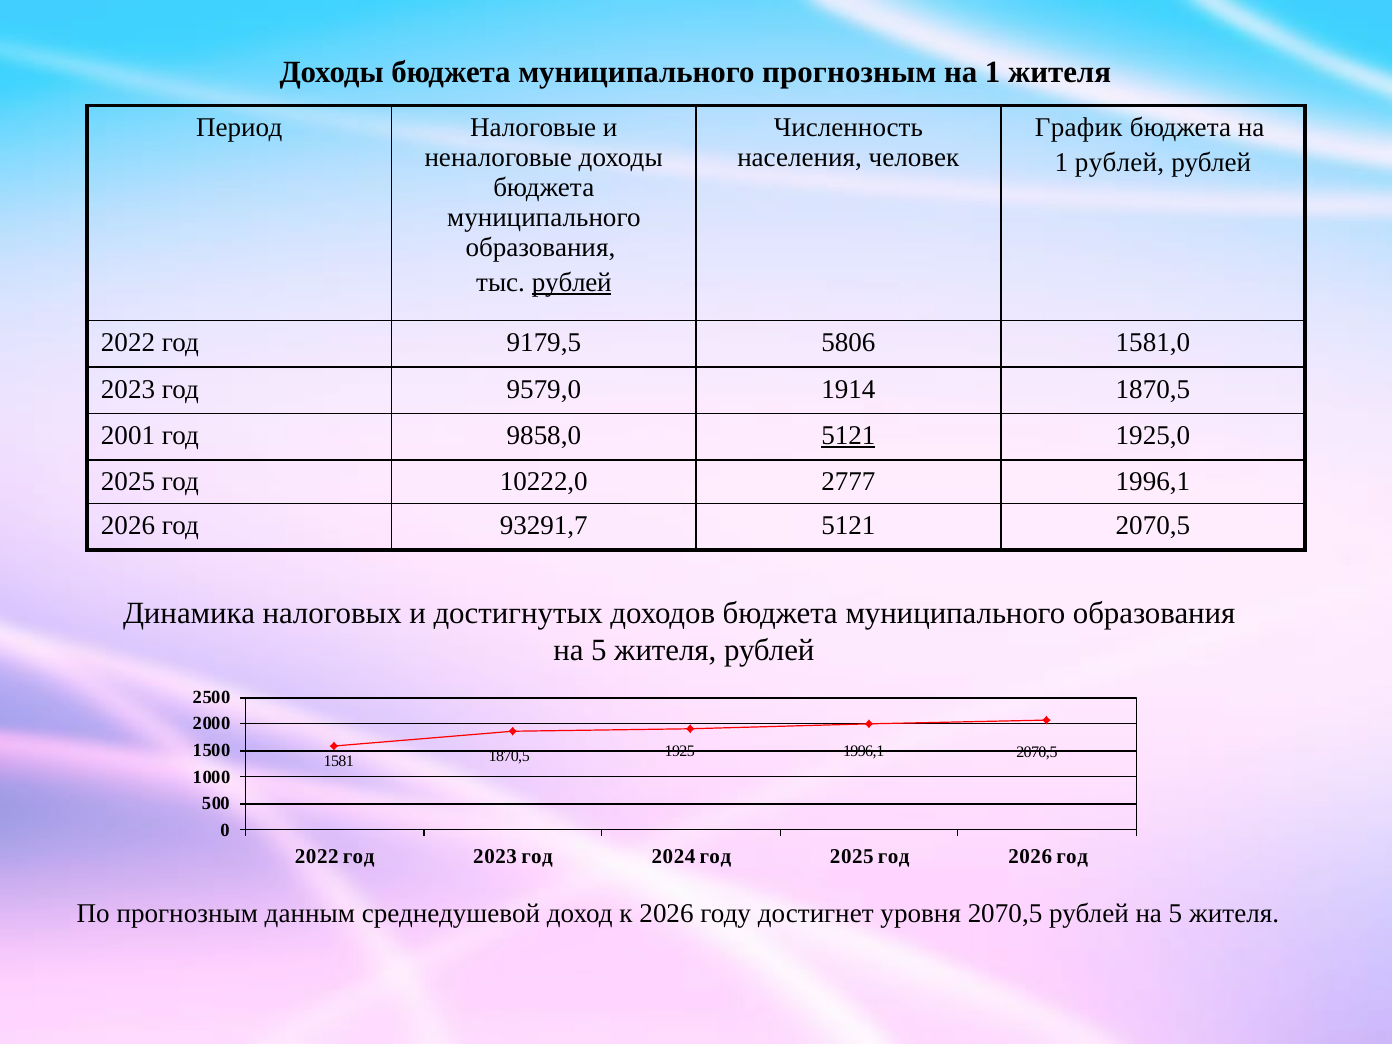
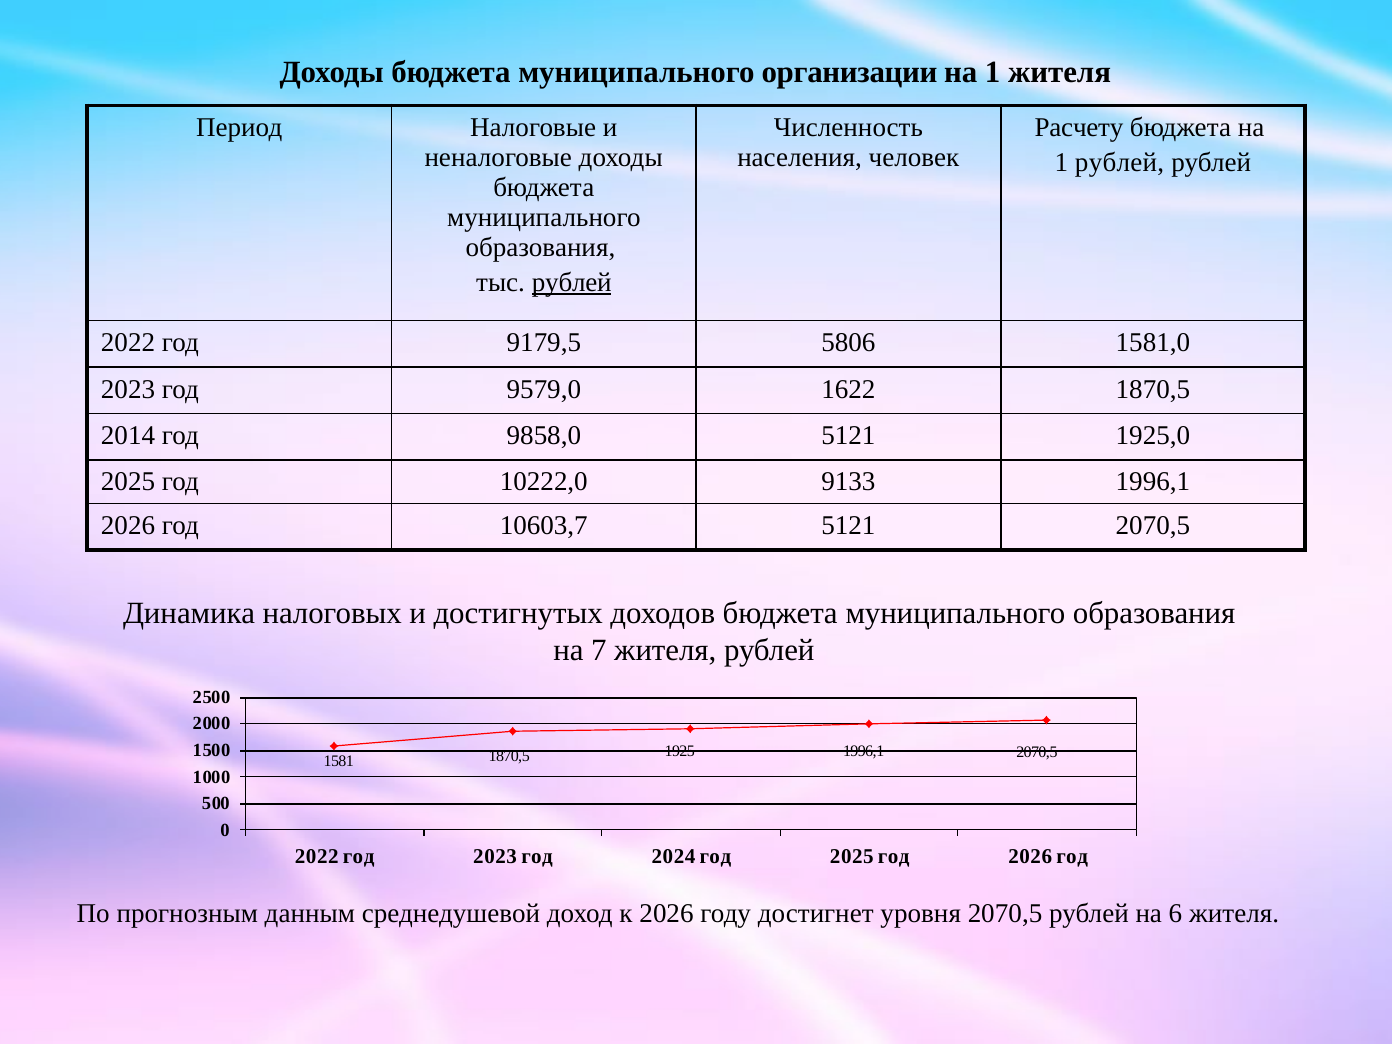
муниципального прогнозным: прогнозным -> организации
График: График -> Расчету
1914: 1914 -> 1622
2001: 2001 -> 2014
5121 at (848, 435) underline: present -> none
2777: 2777 -> 9133
93291,7: 93291,7 -> 10603,7
5 at (599, 650): 5 -> 7
рублей на 5: 5 -> 6
